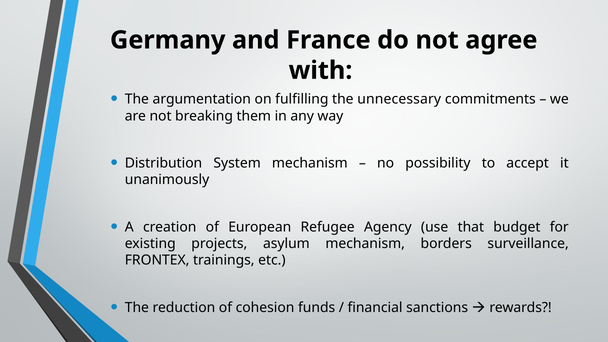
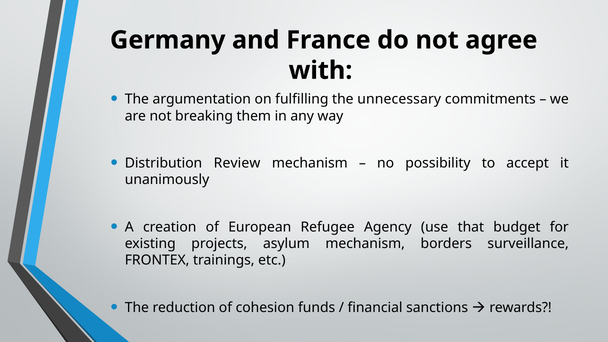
System: System -> Review
